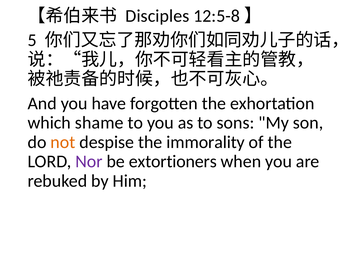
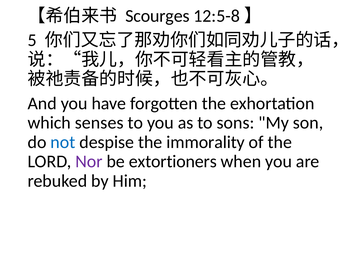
Disciples: Disciples -> Scourges
shame: shame -> senses
not colour: orange -> blue
